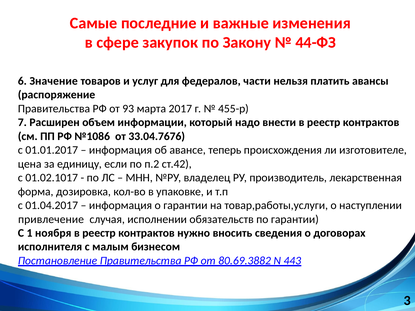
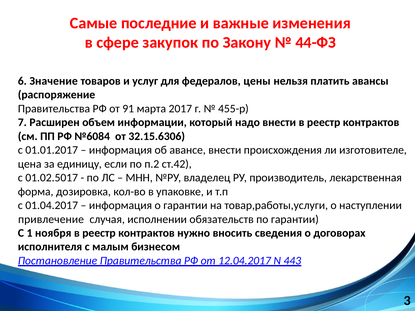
части: части -> цены
93: 93 -> 91
№1086: №1086 -> №6084
33.04.7676: 33.04.7676 -> 32.15.6306
авансе теперь: теперь -> внести
01.02.1017: 01.02.1017 -> 01.02.5017
80.69.3882: 80.69.3882 -> 12.04.2017
